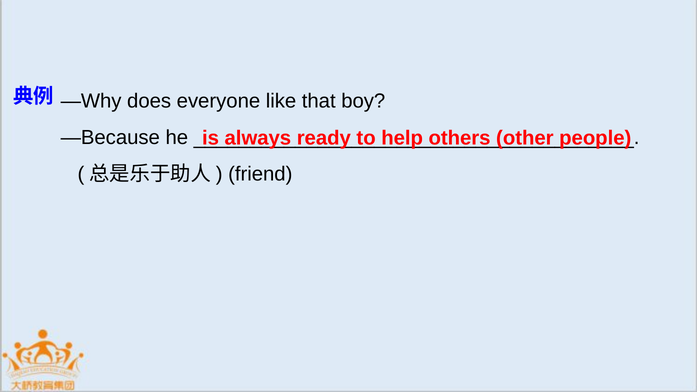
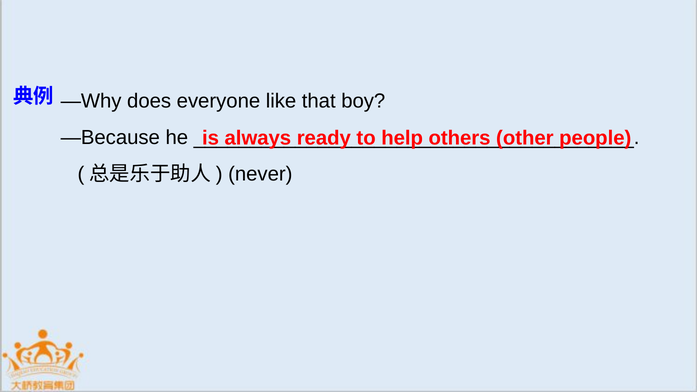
friend: friend -> never
